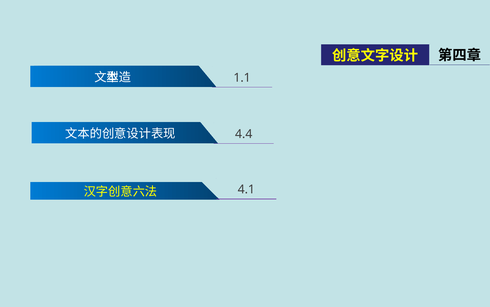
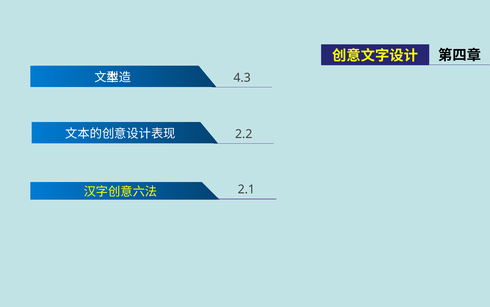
1.1: 1.1 -> 4.3
4.4: 4.4 -> 2.2
4.1: 4.1 -> 2.1
